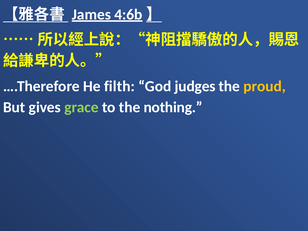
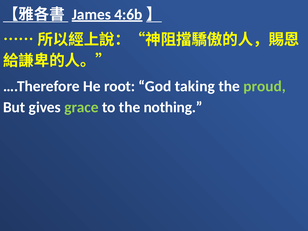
filth: filth -> root
judges: judges -> taking
proud colour: yellow -> light green
